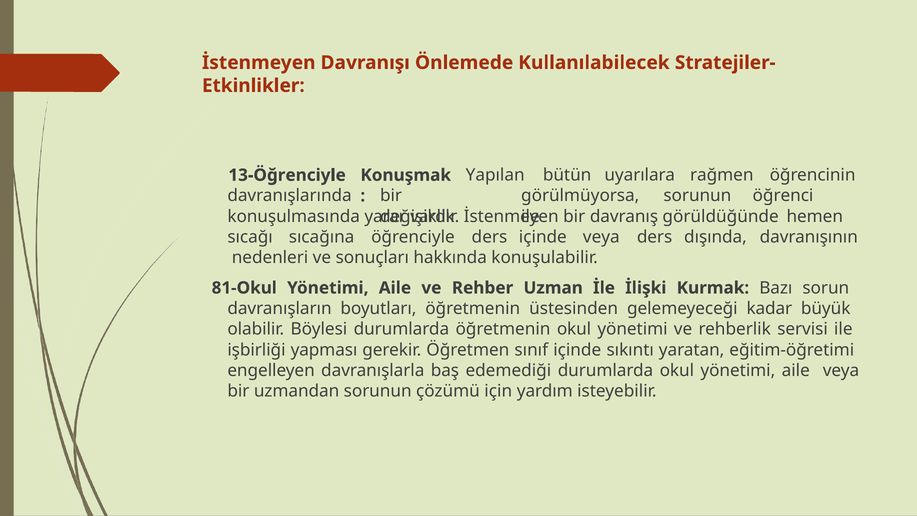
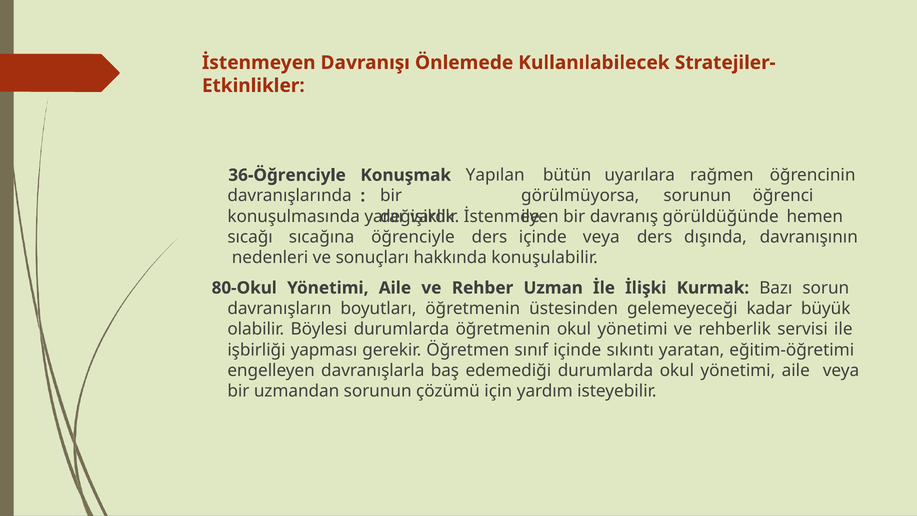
13-Öğrenciyle: 13-Öğrenciyle -> 36-Öğrenciyle
81-Okul: 81-Okul -> 80-Okul
